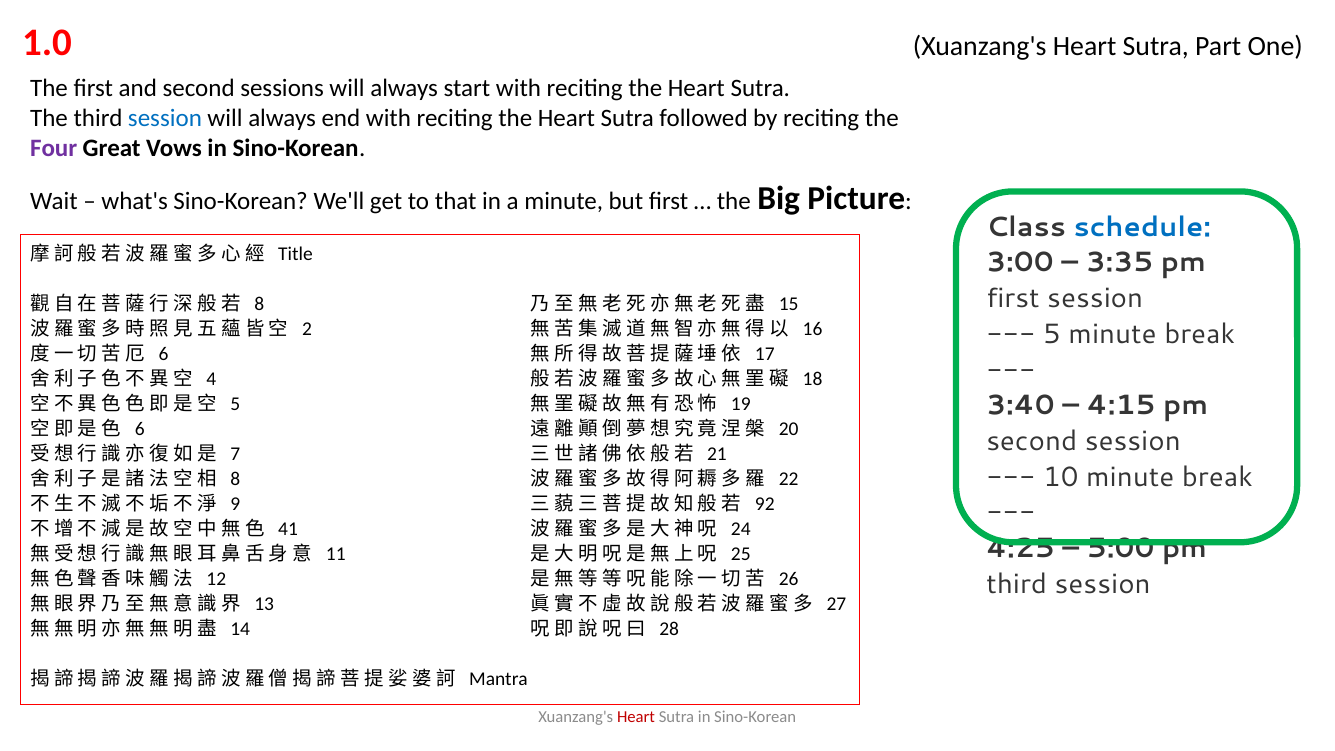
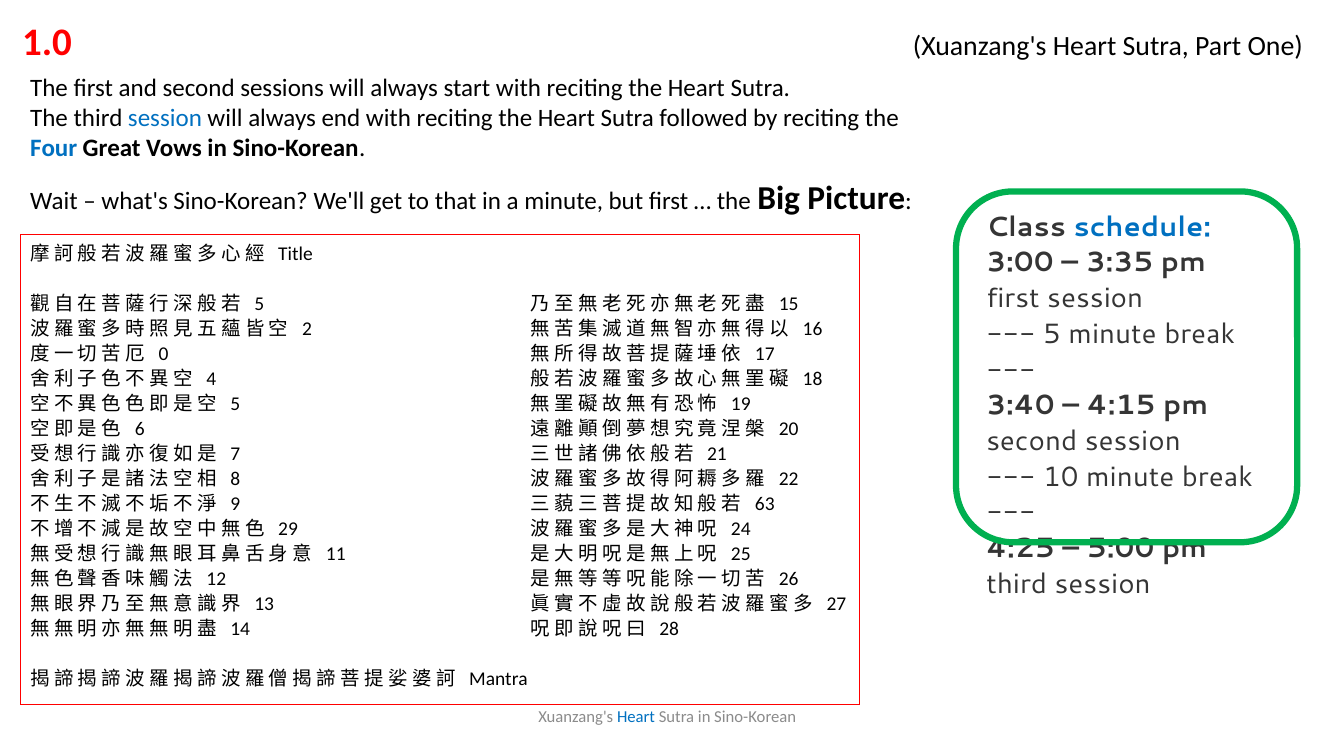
Four colour: purple -> blue
8 at (259, 304): 8 -> 5
6 at (164, 354): 6 -> 0
92: 92 -> 63
41: 41 -> 29
Heart at (636, 717) colour: red -> blue
